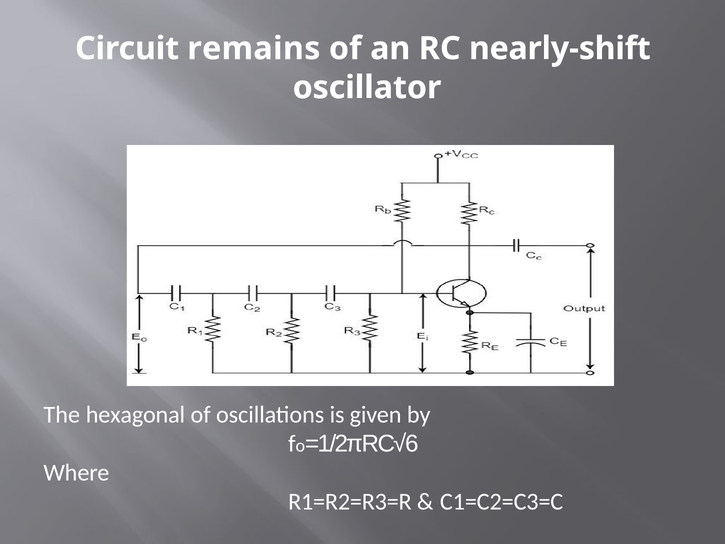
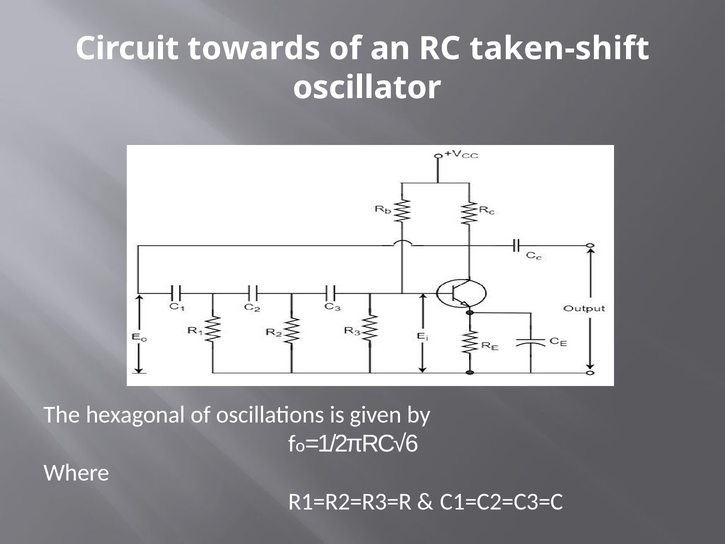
remains: remains -> towards
nearly-shift: nearly-shift -> taken-shift
